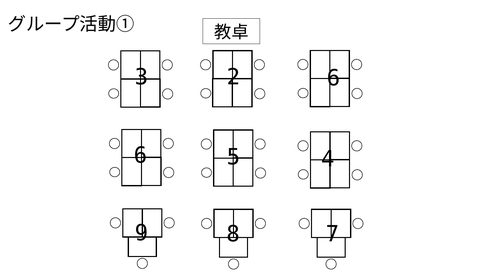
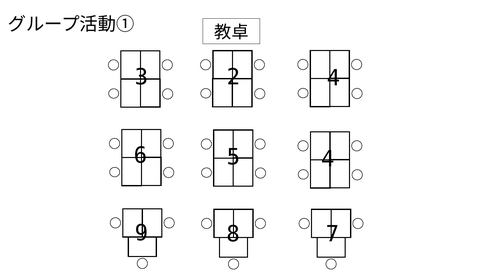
2 6: 6 -> 4
